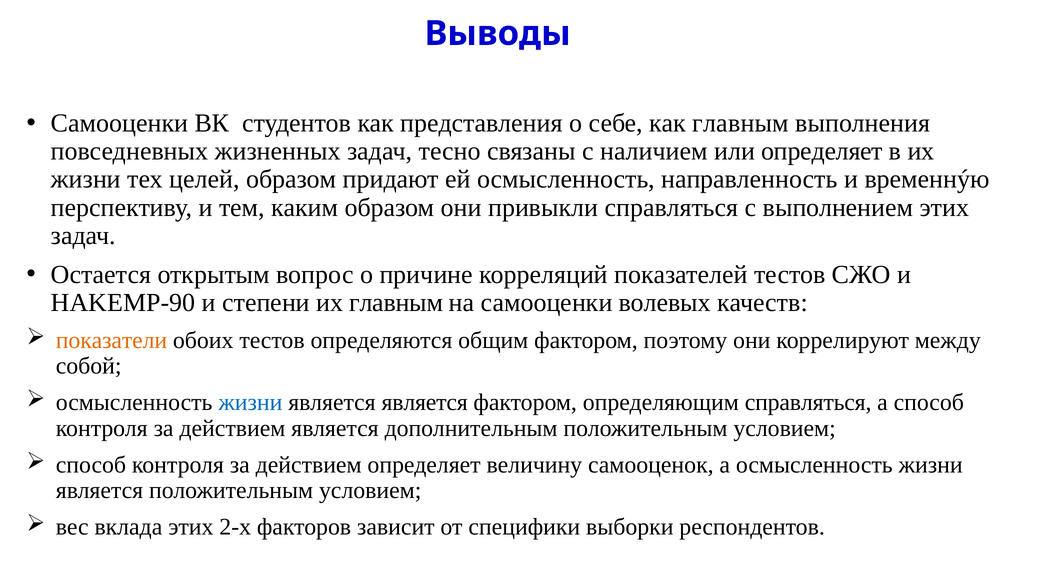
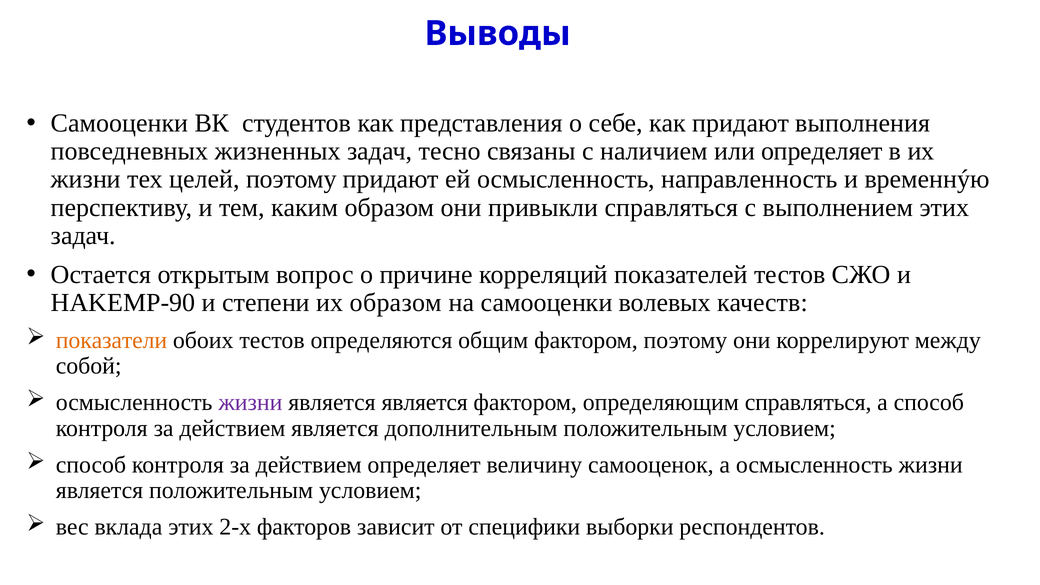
как главным: главным -> придают
целей образом: образом -> поэтому
их главным: главным -> образом
жизни at (250, 402) colour: blue -> purple
